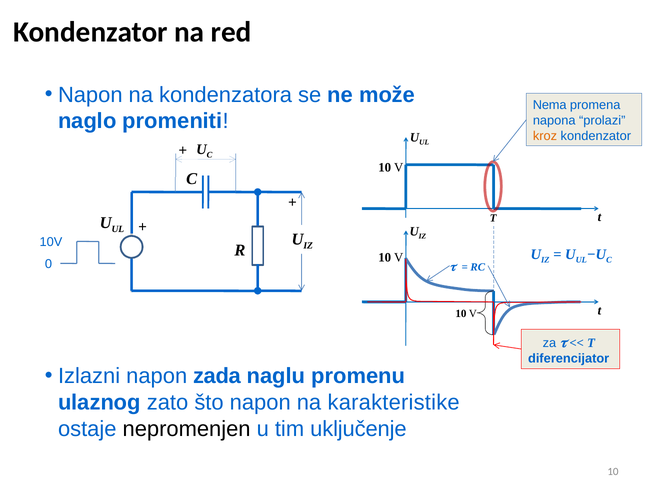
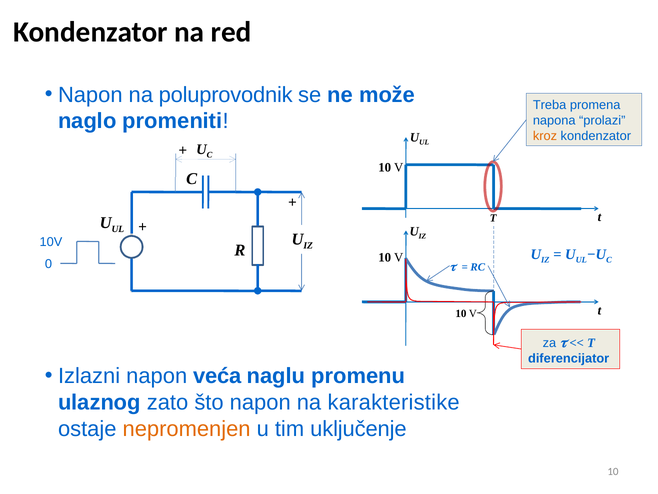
kondenzatora: kondenzatora -> poluprovodnik
Nema: Nema -> Treba
zada: zada -> veća
nepromenjen colour: black -> orange
